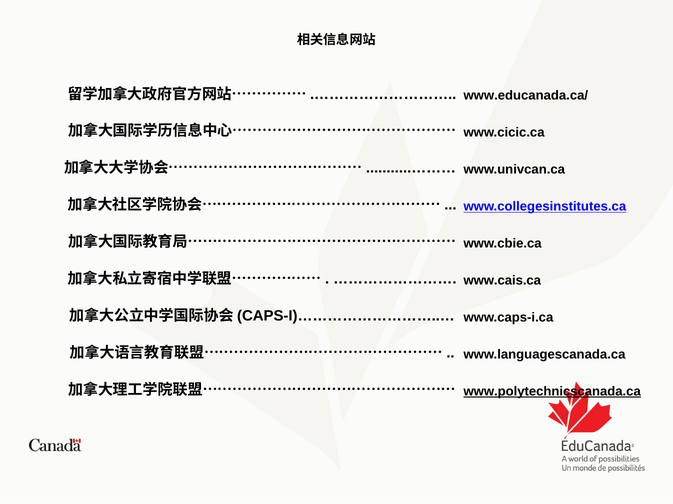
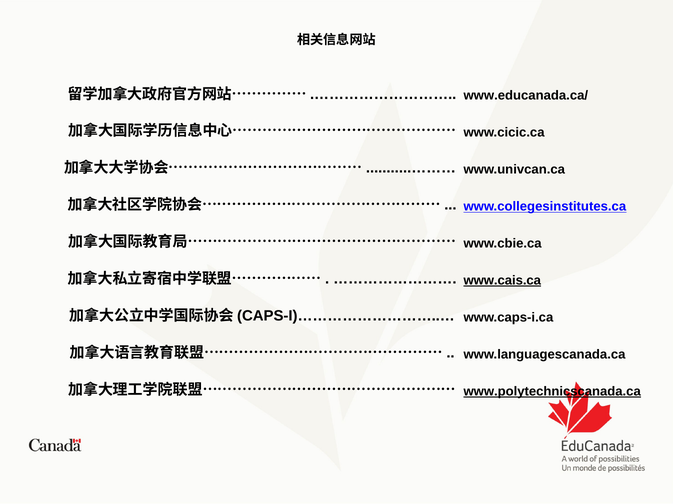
www.cais.ca underline: none -> present
